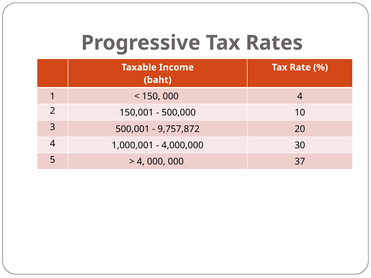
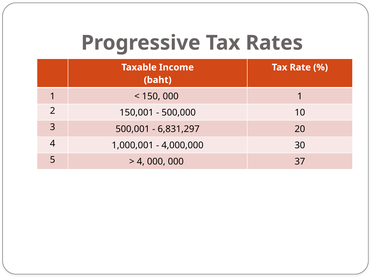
000 4: 4 -> 1
9,757,872: 9,757,872 -> 6,831,297
